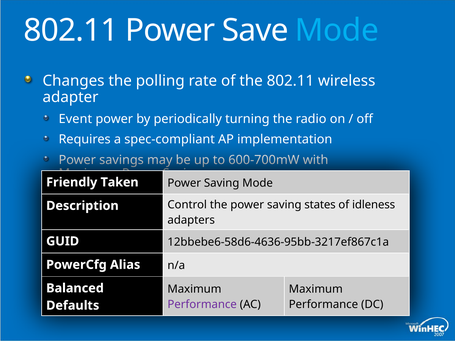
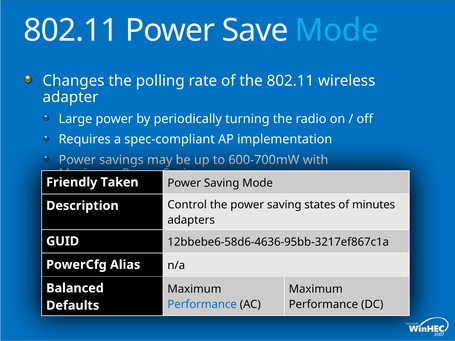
Event: Event -> Large
idleness: idleness -> minutes
Performance at (202, 305) colour: purple -> blue
